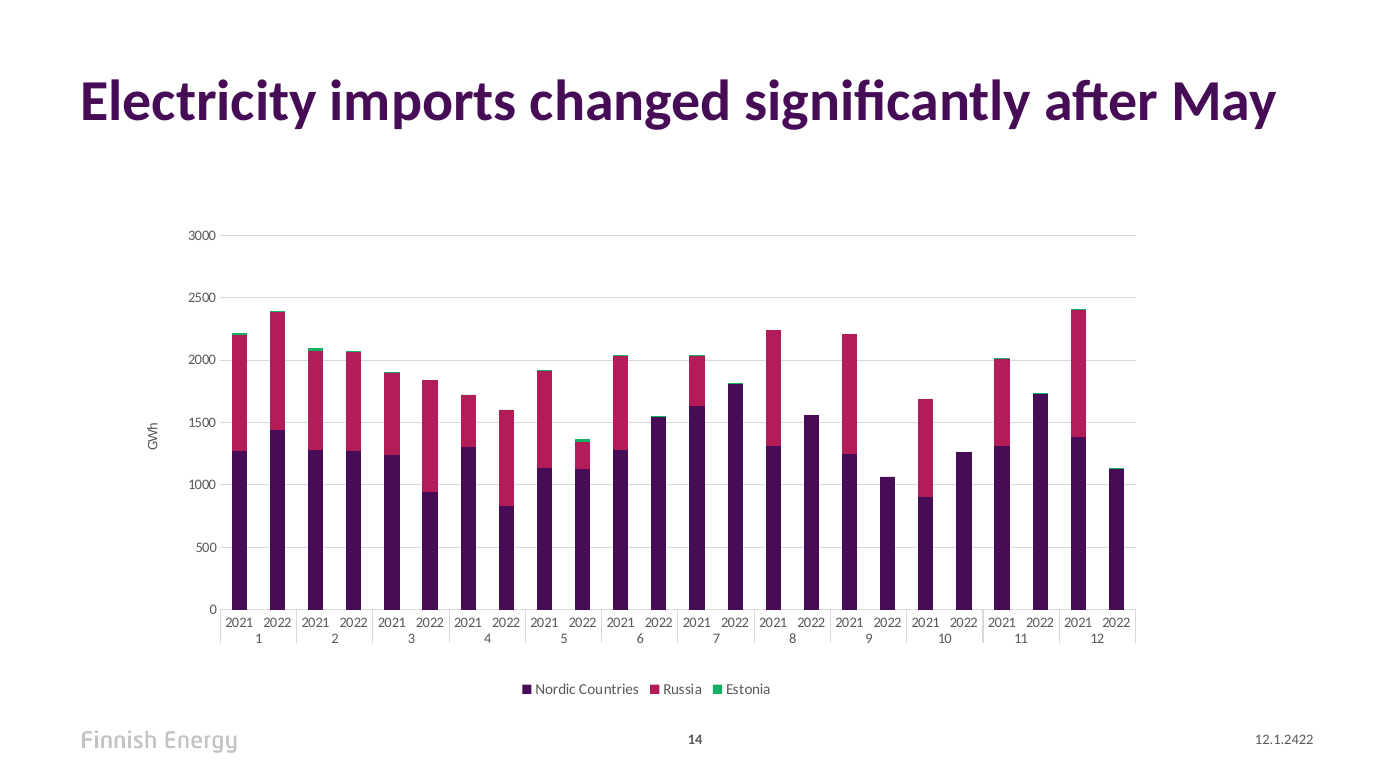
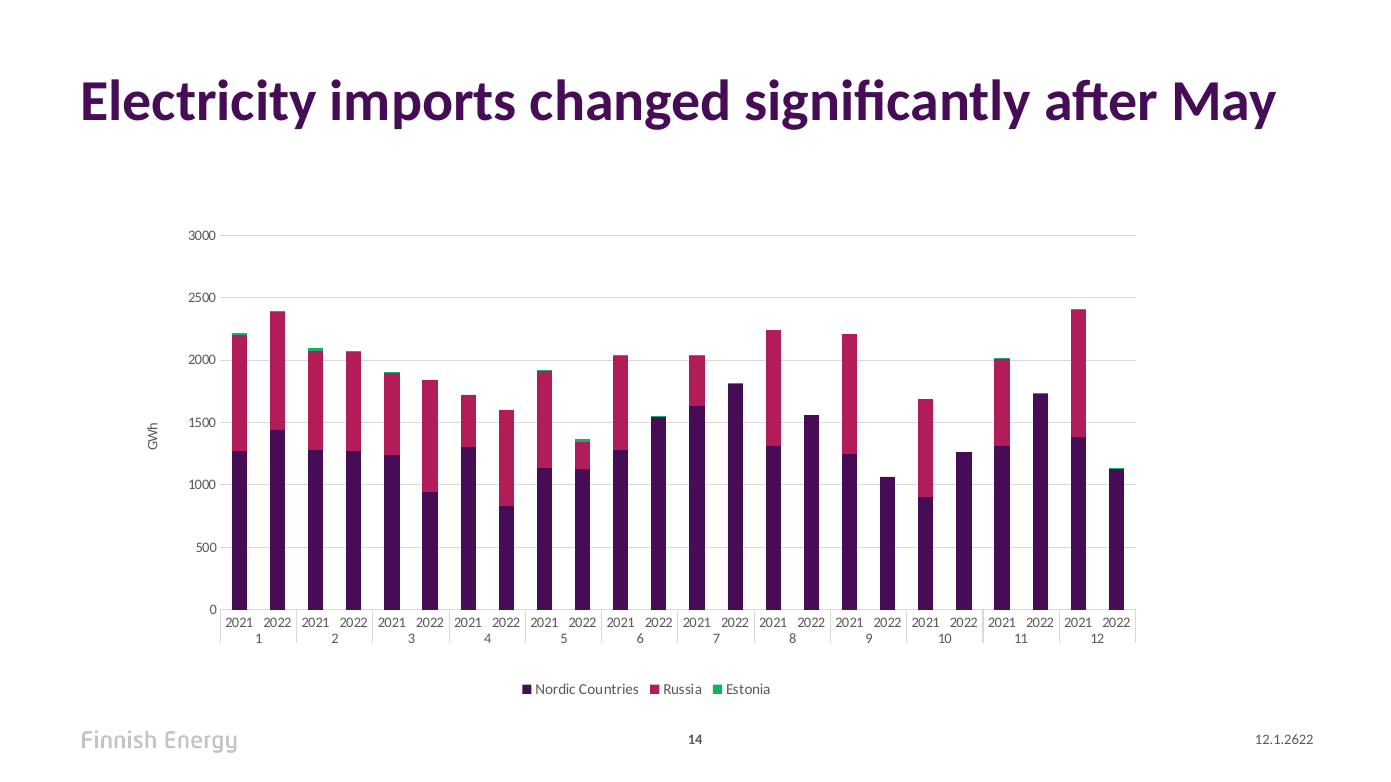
12.1.2422: 12.1.2422 -> 12.1.2622
